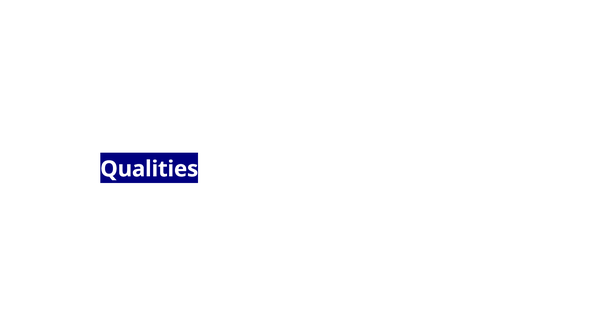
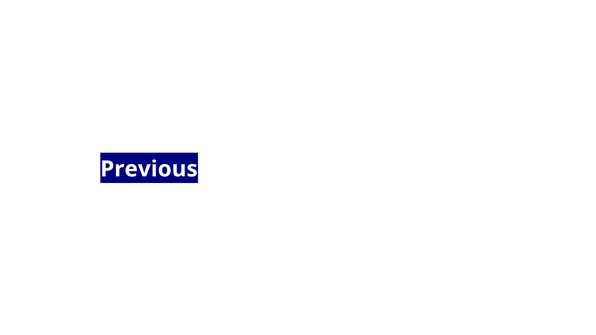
Qualities: Qualities -> Previous
